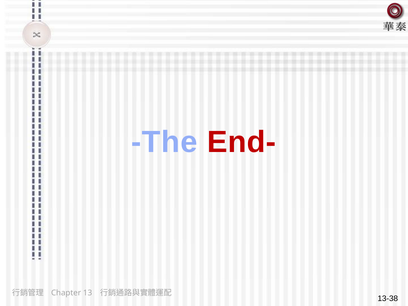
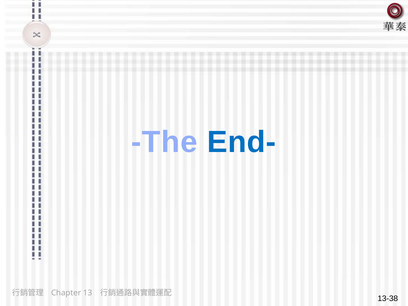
End- colour: red -> blue
